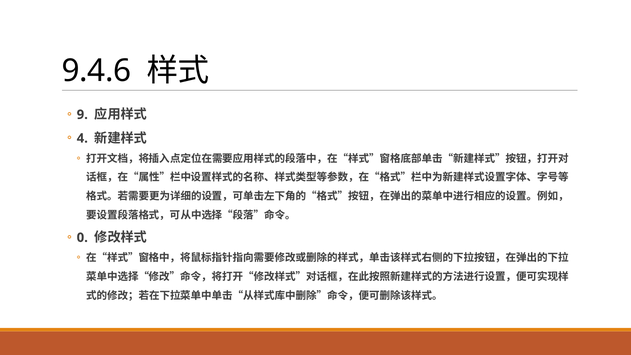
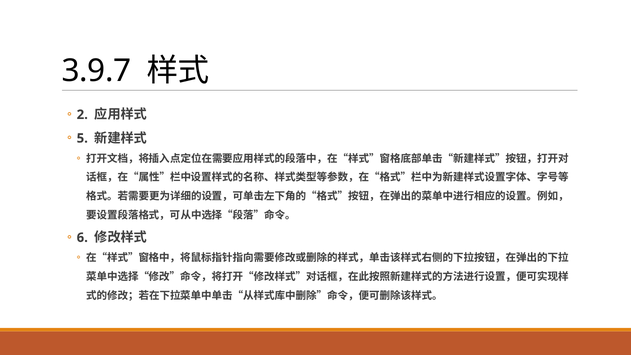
9.4.6: 9.4.6 -> 3.9.7
9: 9 -> 2
4: 4 -> 5
0: 0 -> 6
